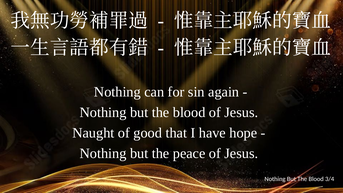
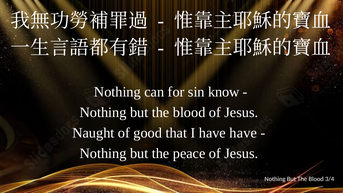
again: again -> know
have hope: hope -> have
